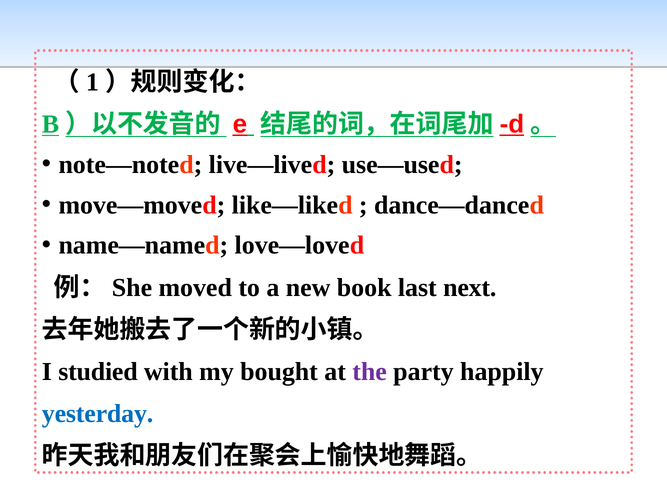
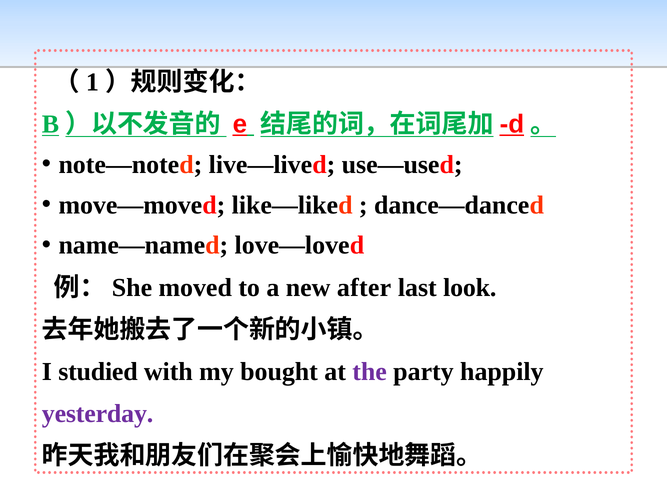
book: book -> after
next: next -> look
yesterday colour: blue -> purple
